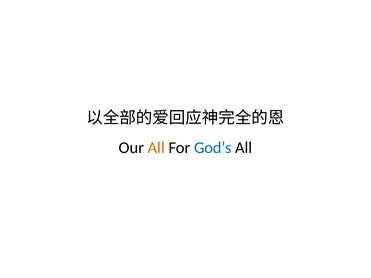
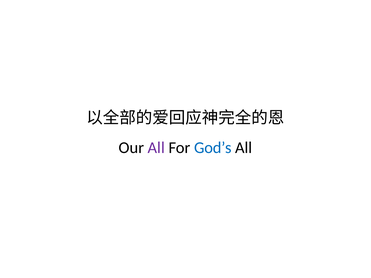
All at (156, 148) colour: orange -> purple
